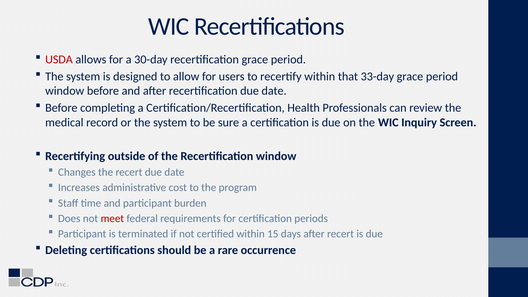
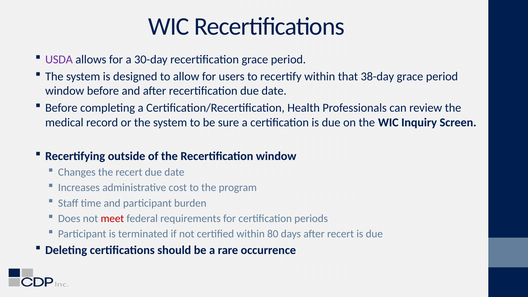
USDA colour: red -> purple
33-day: 33-day -> 38-day
15: 15 -> 80
